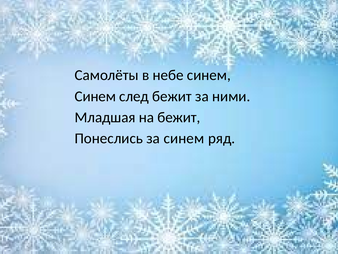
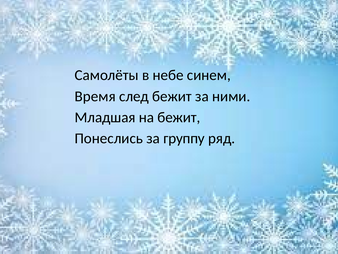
Синем at (95, 96): Синем -> Время
за синем: синем -> группу
